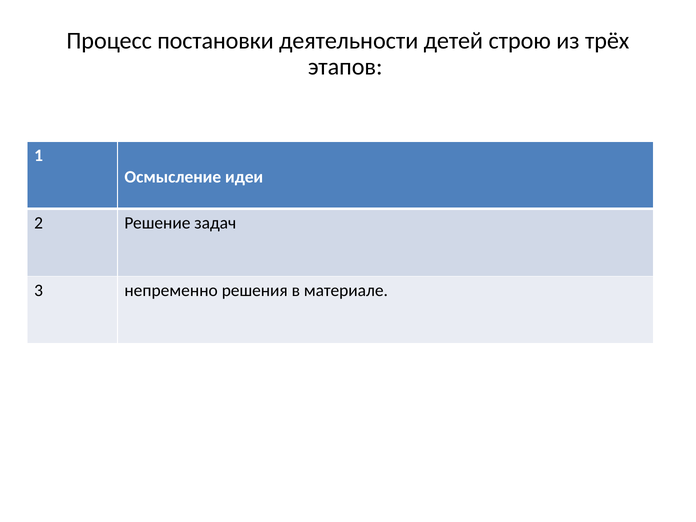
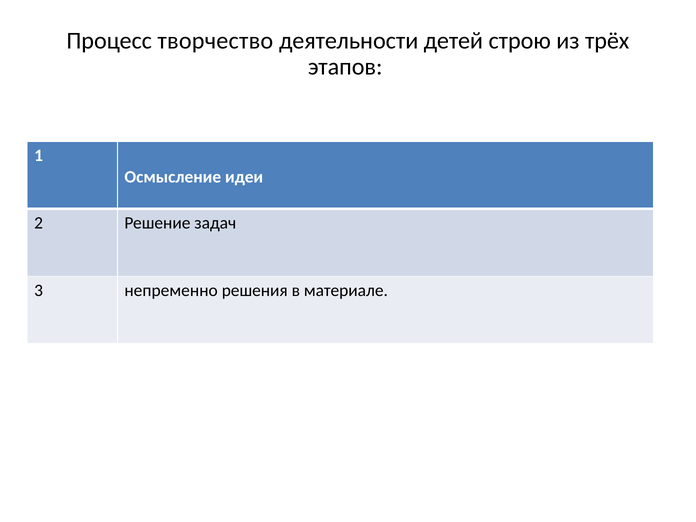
постановки: постановки -> творчество
